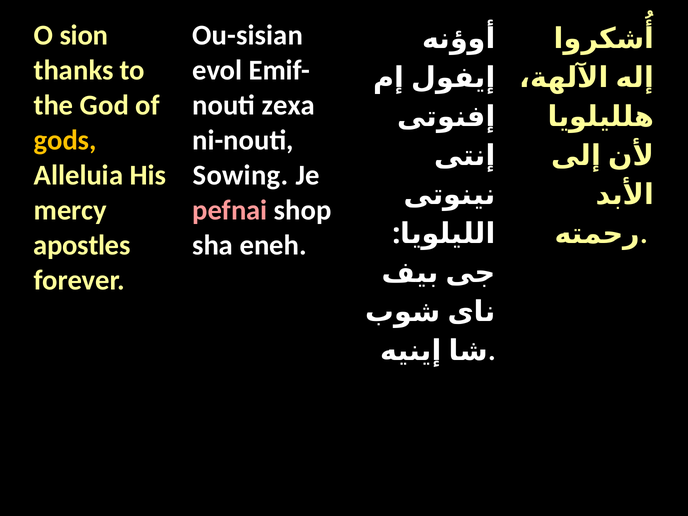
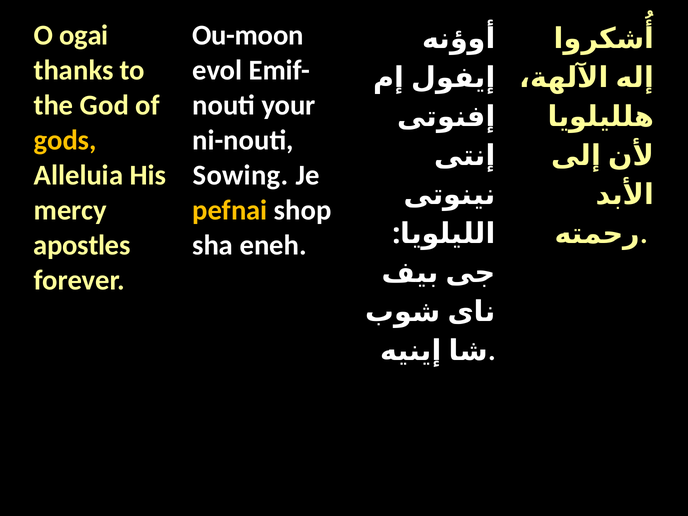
sion: sion -> ogai
Ou-sisian: Ou-sisian -> Ou-moon
zexa: zexa -> your
pefnai colour: pink -> yellow
